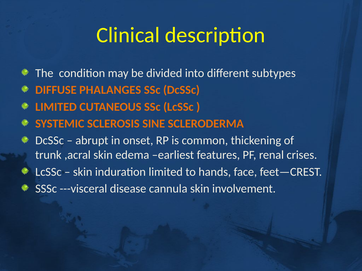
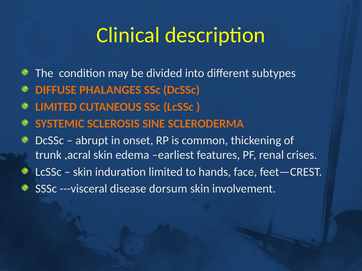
cannula: cannula -> dorsum
